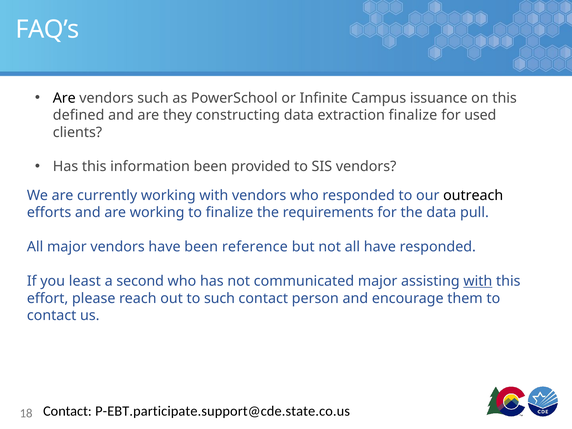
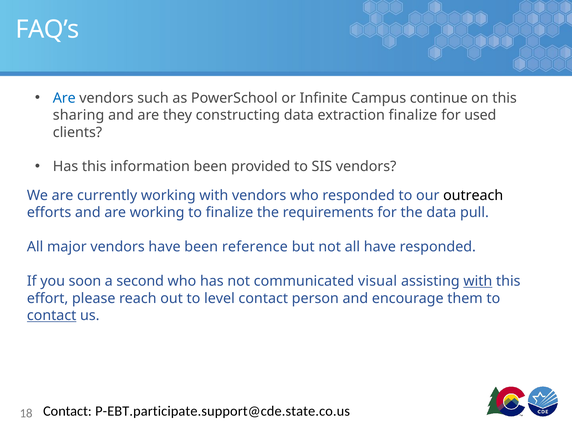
Are at (64, 98) colour: black -> blue
issuance: issuance -> continue
defined: defined -> sharing
least: least -> soon
communicated major: major -> visual
to such: such -> level
contact at (52, 316) underline: none -> present
